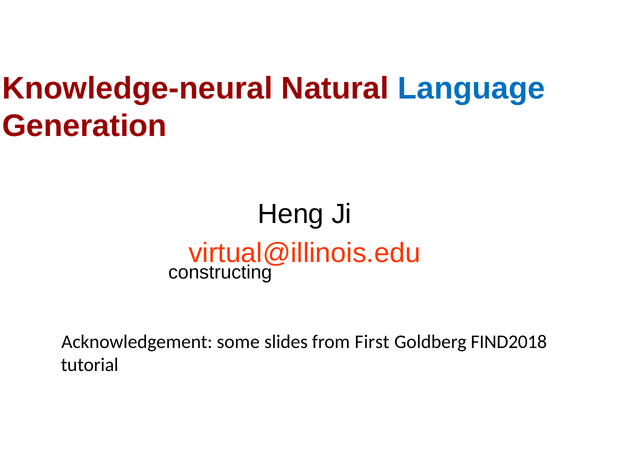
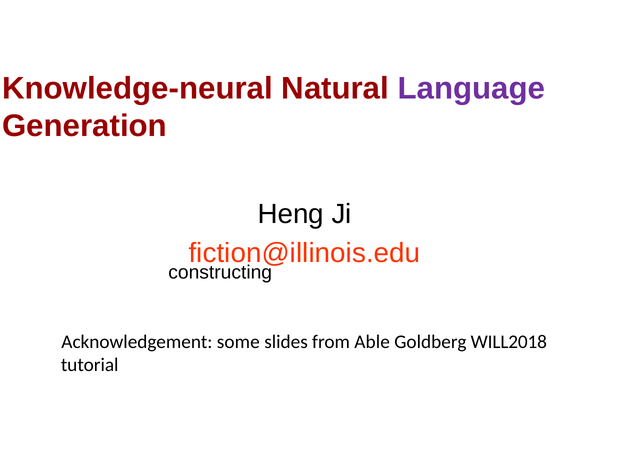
Language at (471, 89) colour: blue -> purple
virtual@illinois.edu: virtual@illinois.edu -> fiction@illinois.edu
First: First -> Able
FIND2018: FIND2018 -> WILL2018
